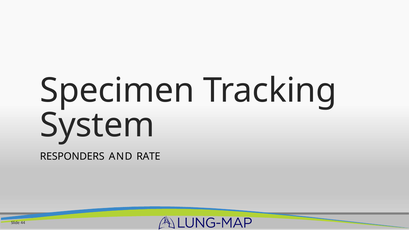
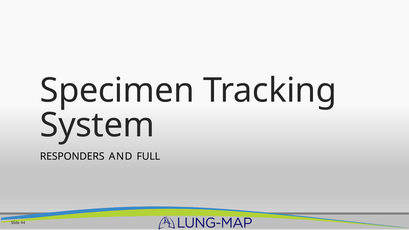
RATE: RATE -> FULL
